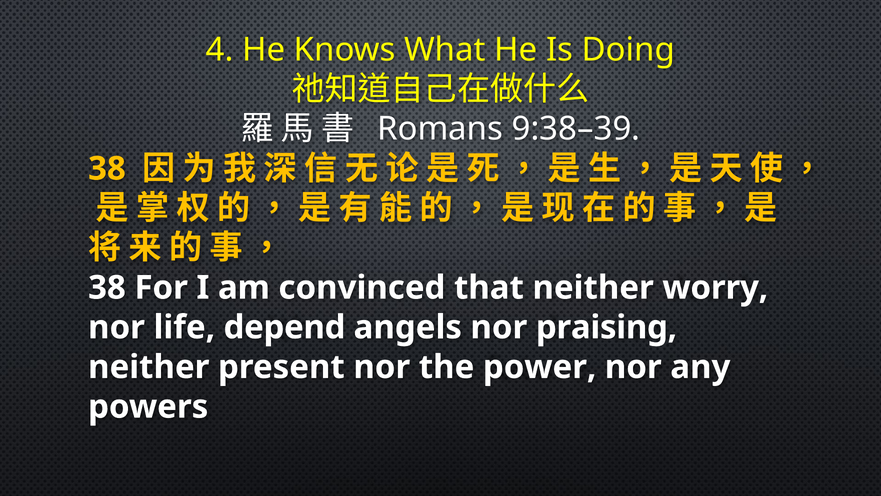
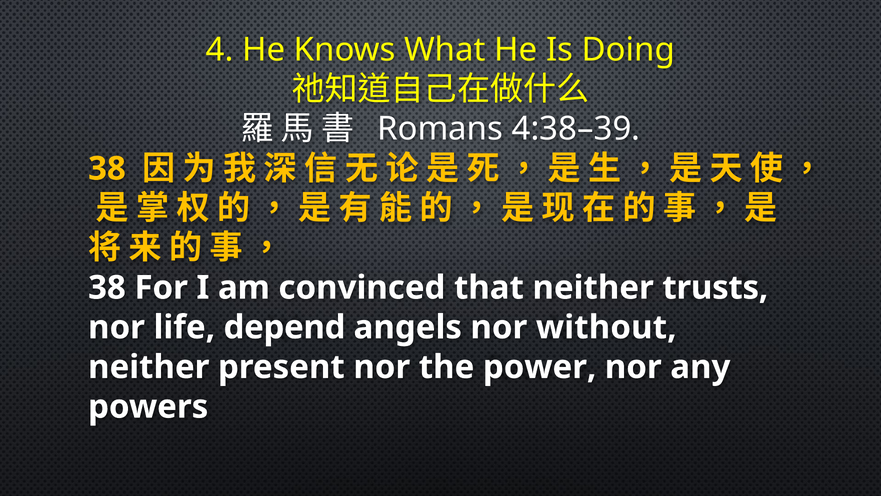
9:38–39: 9:38–39 -> 4:38–39
worry: worry -> trusts
praising: praising -> without
